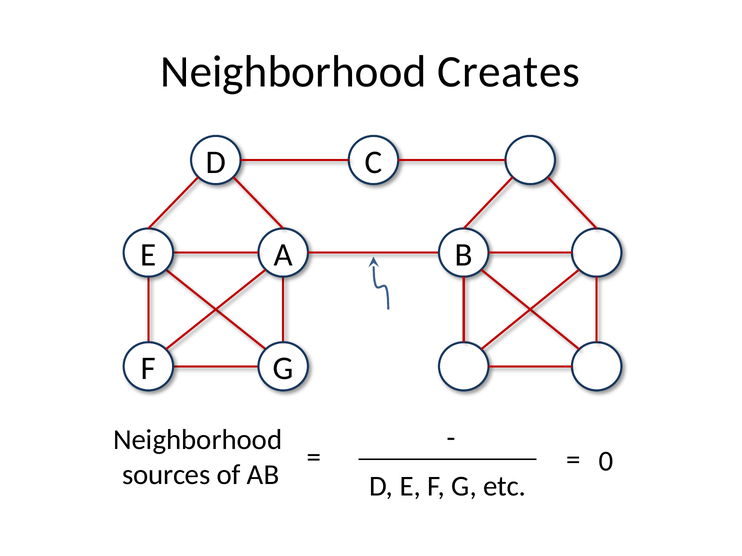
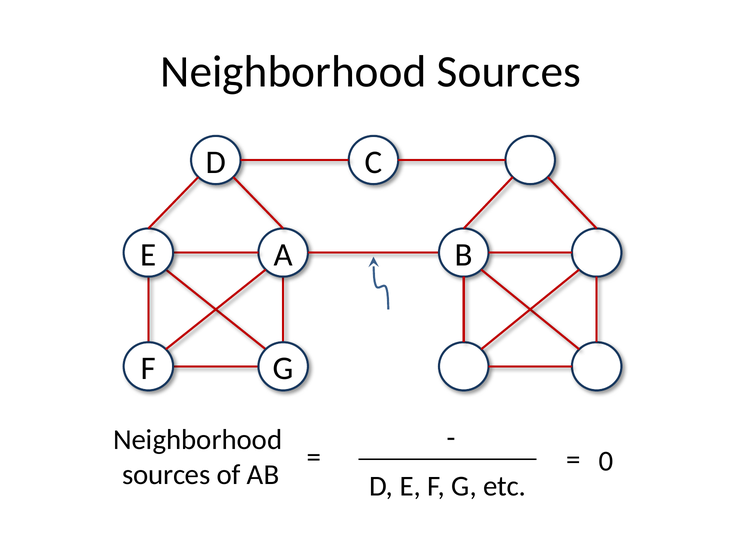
Creates at (509, 72): Creates -> Sources
